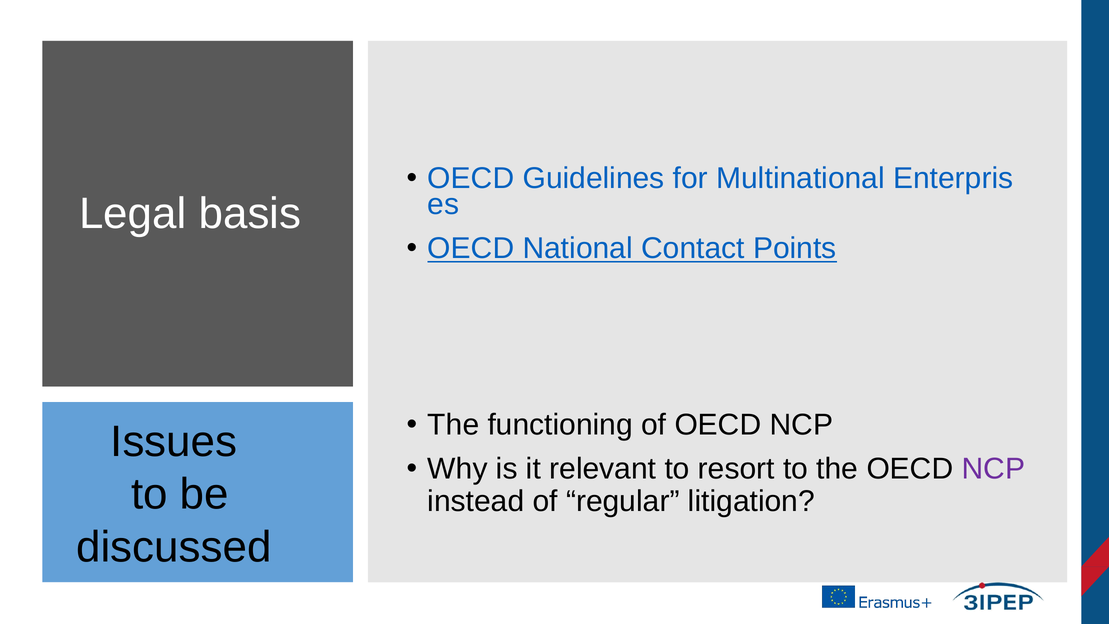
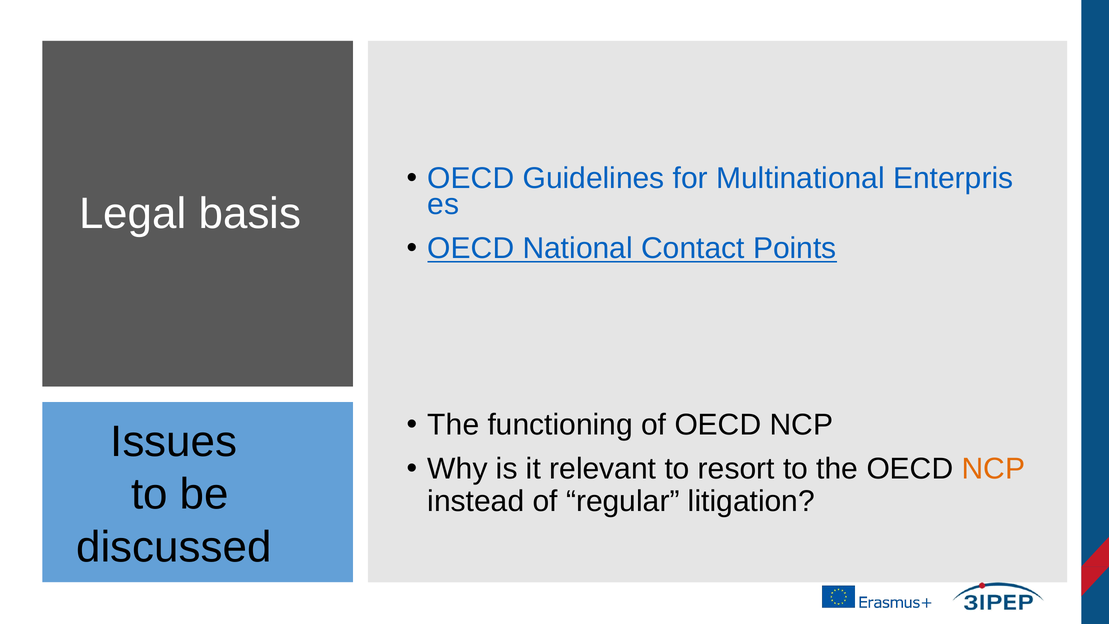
NCP at (993, 469) colour: purple -> orange
